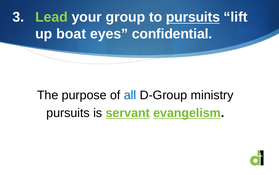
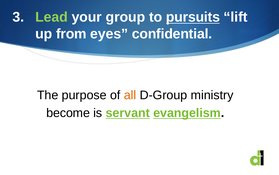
boat: boat -> from
all colour: blue -> orange
pursuits at (68, 113): pursuits -> become
